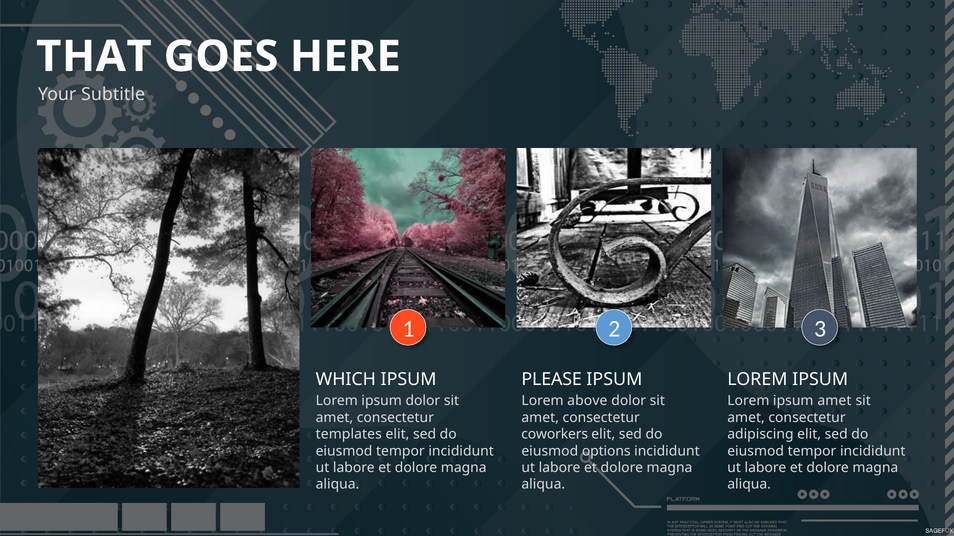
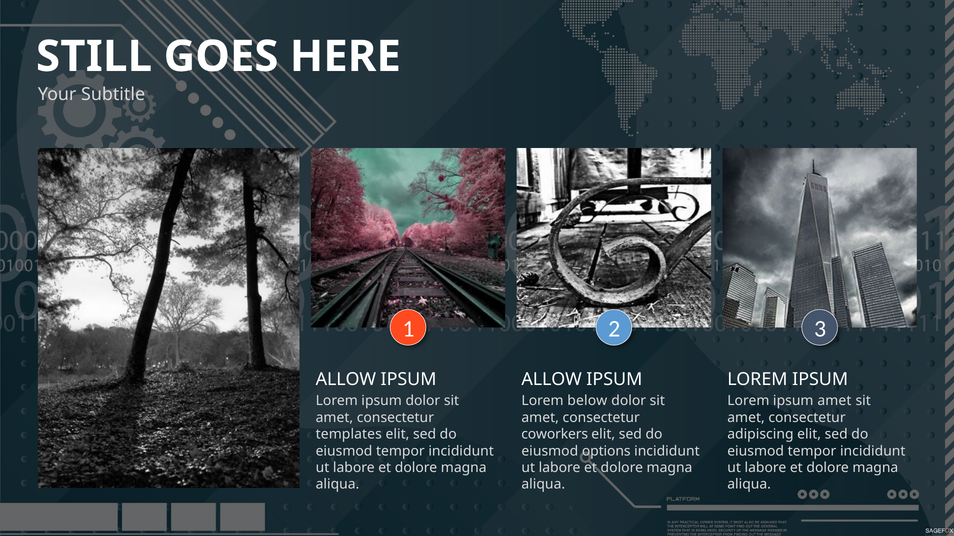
THAT: THAT -> STILL
WHICH at (346, 380): WHICH -> ALLOW
PLEASE at (552, 380): PLEASE -> ALLOW
above: above -> below
